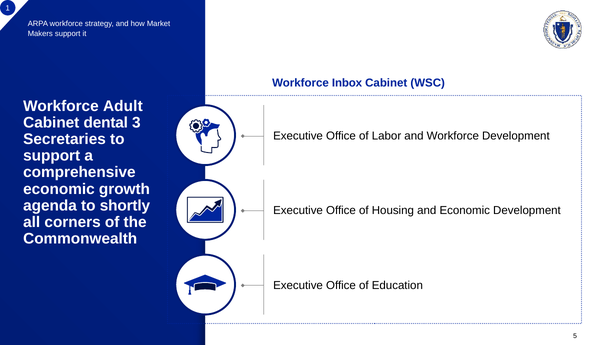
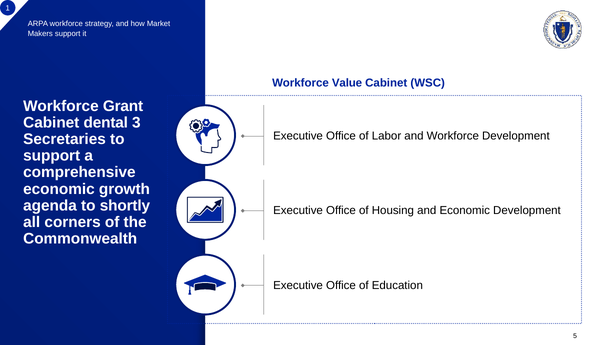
Inbox: Inbox -> Value
Adult: Adult -> Grant
